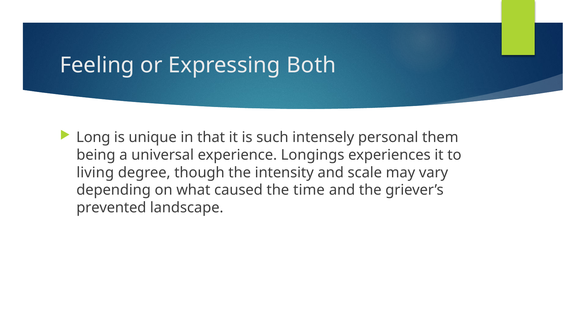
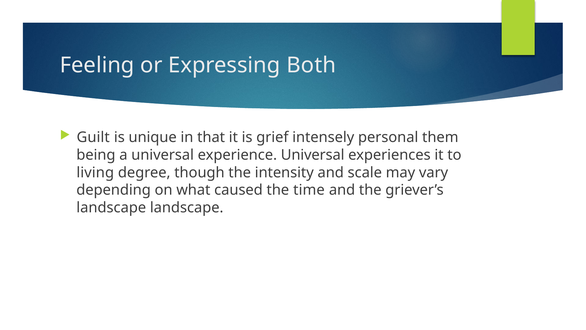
Long: Long -> Guilt
such: such -> grief
experience Longings: Longings -> Universal
prevented at (111, 207): prevented -> landscape
